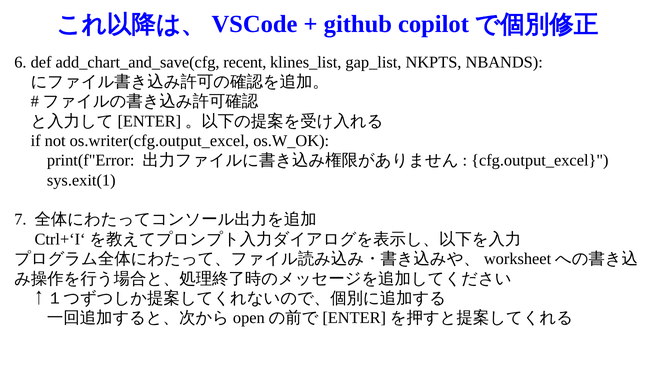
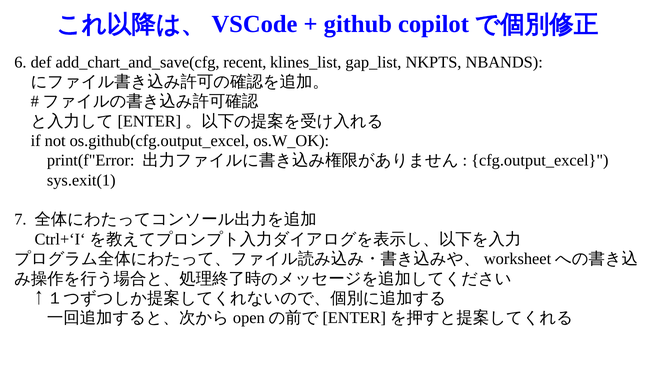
os.writer(cfg.output_excel: os.writer(cfg.output_excel -> os.github(cfg.output_excel
